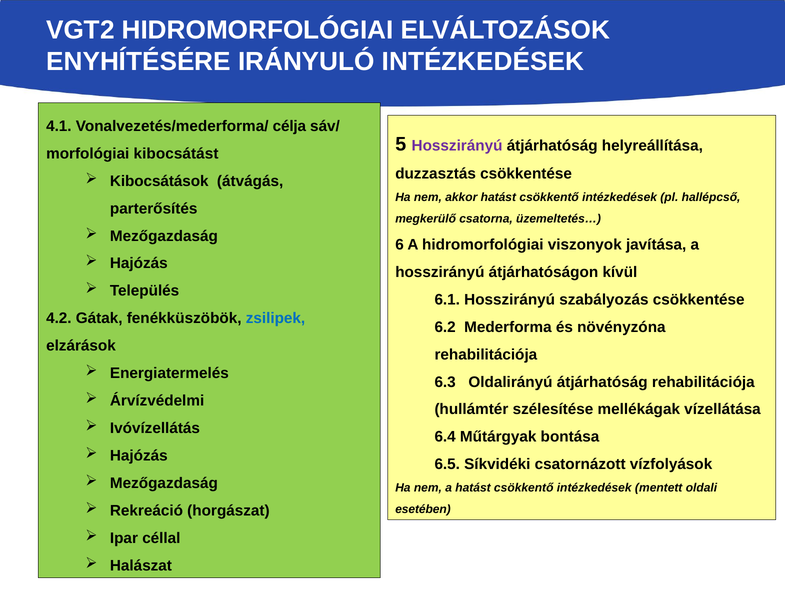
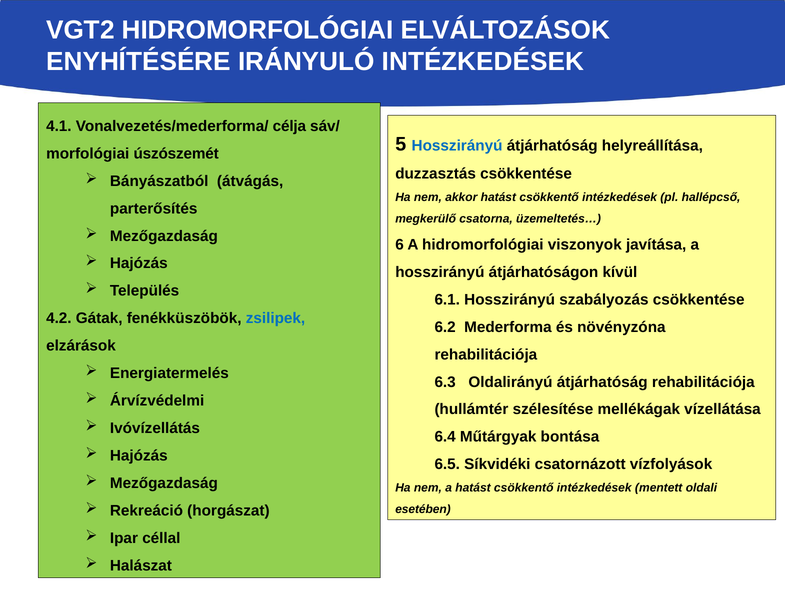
Hosszirányú at (457, 145) colour: purple -> blue
kibocsátást: kibocsátást -> úszószemét
Kibocsátások: Kibocsátások -> Bányászatból
